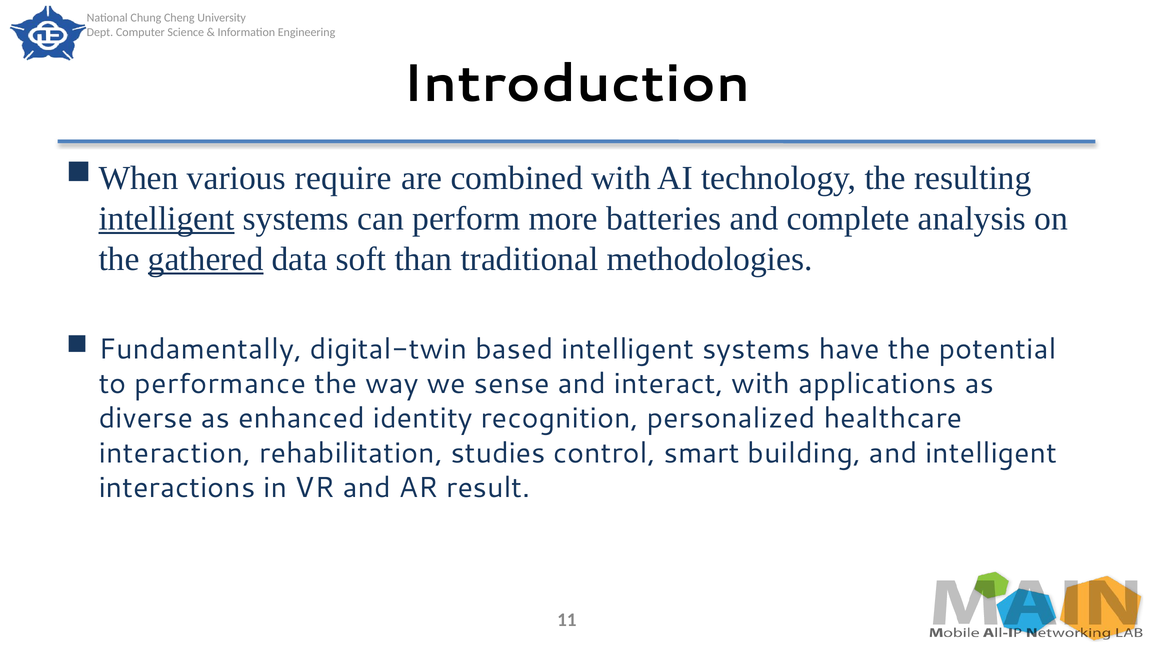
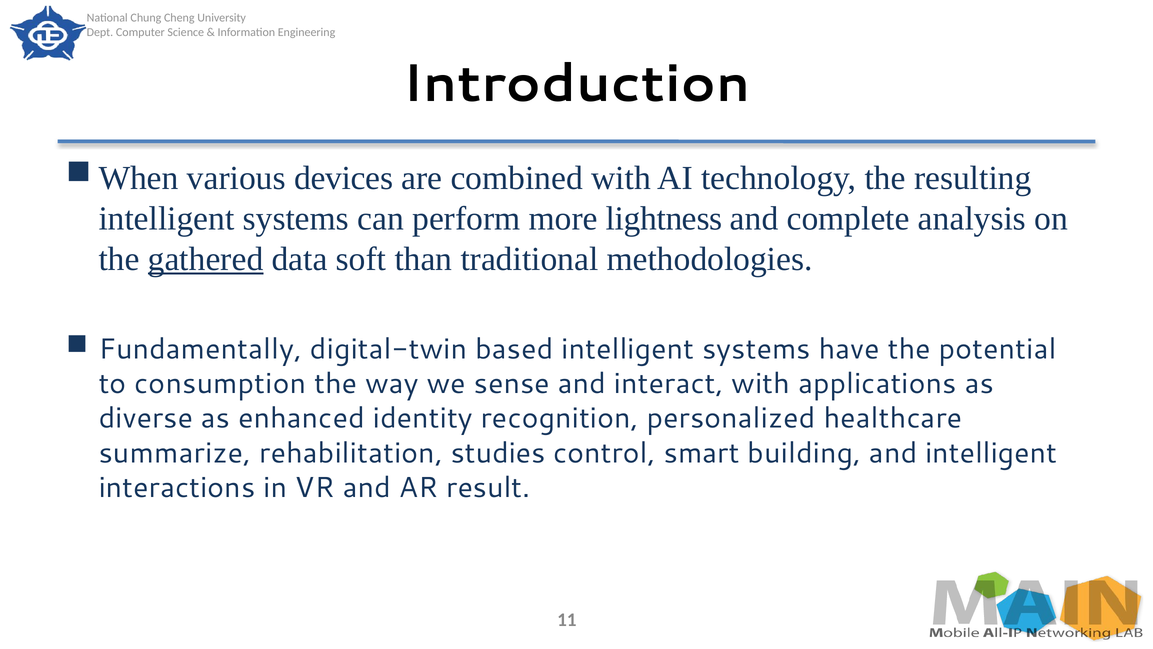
require: require -> devices
intelligent at (167, 219) underline: present -> none
batteries: batteries -> lightness
performance: performance -> consumption
interaction: interaction -> summarize
